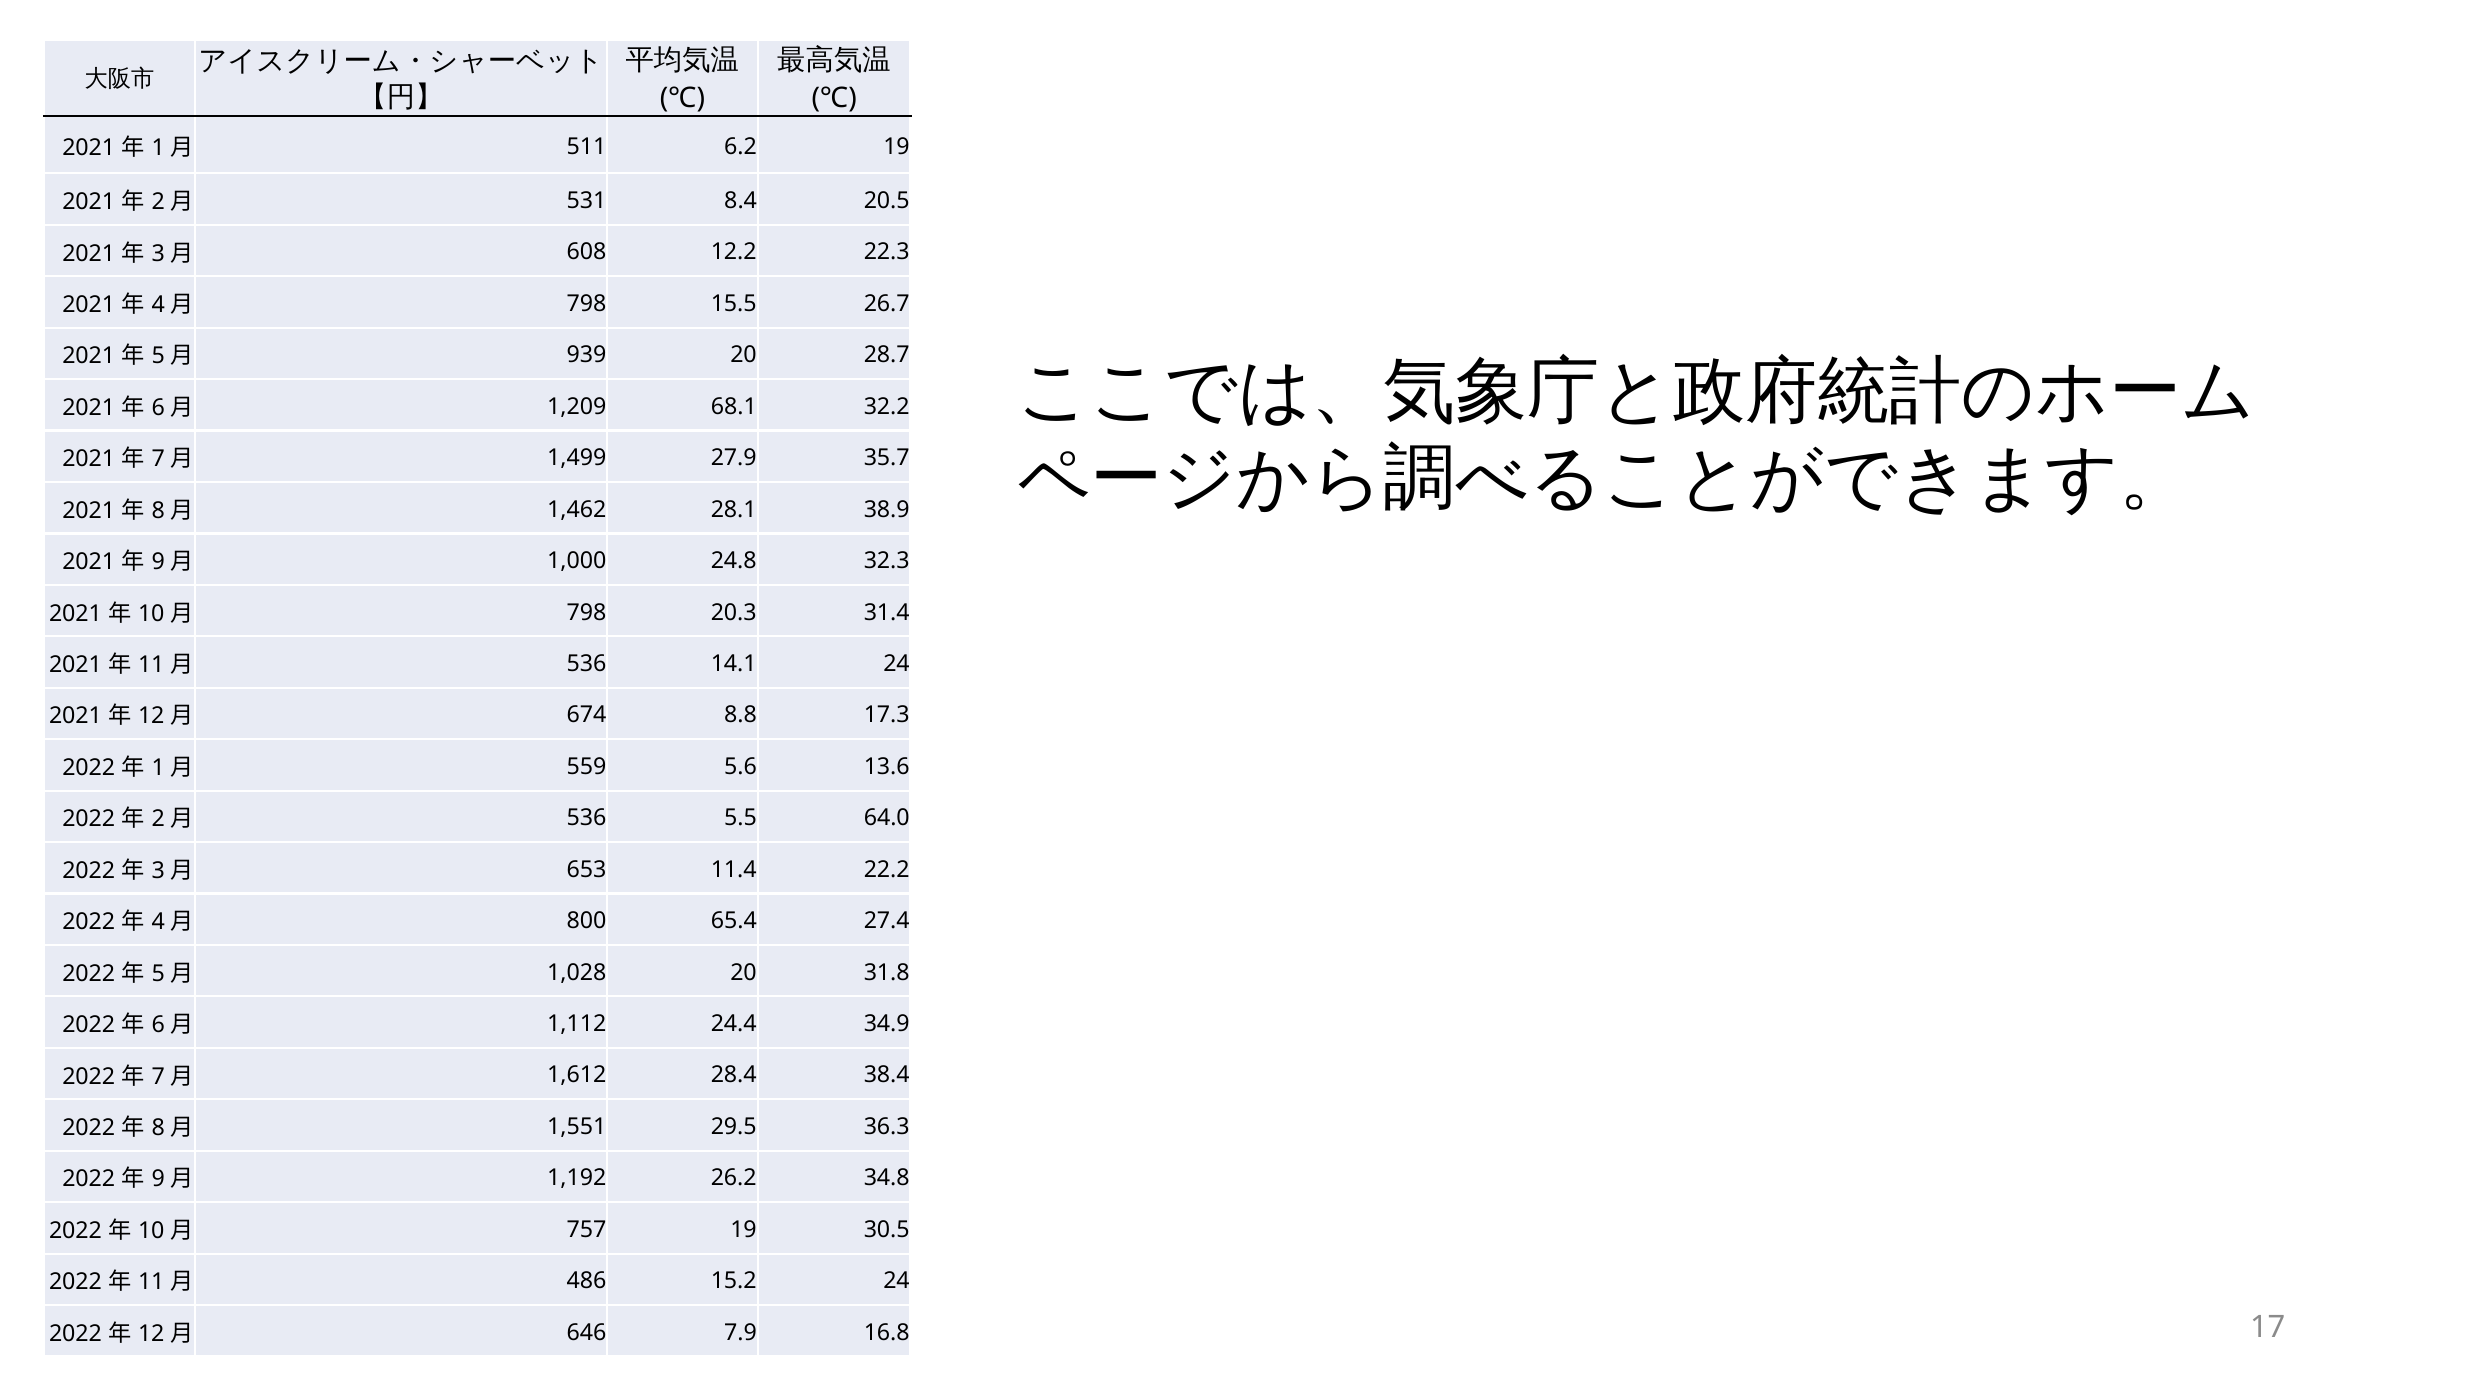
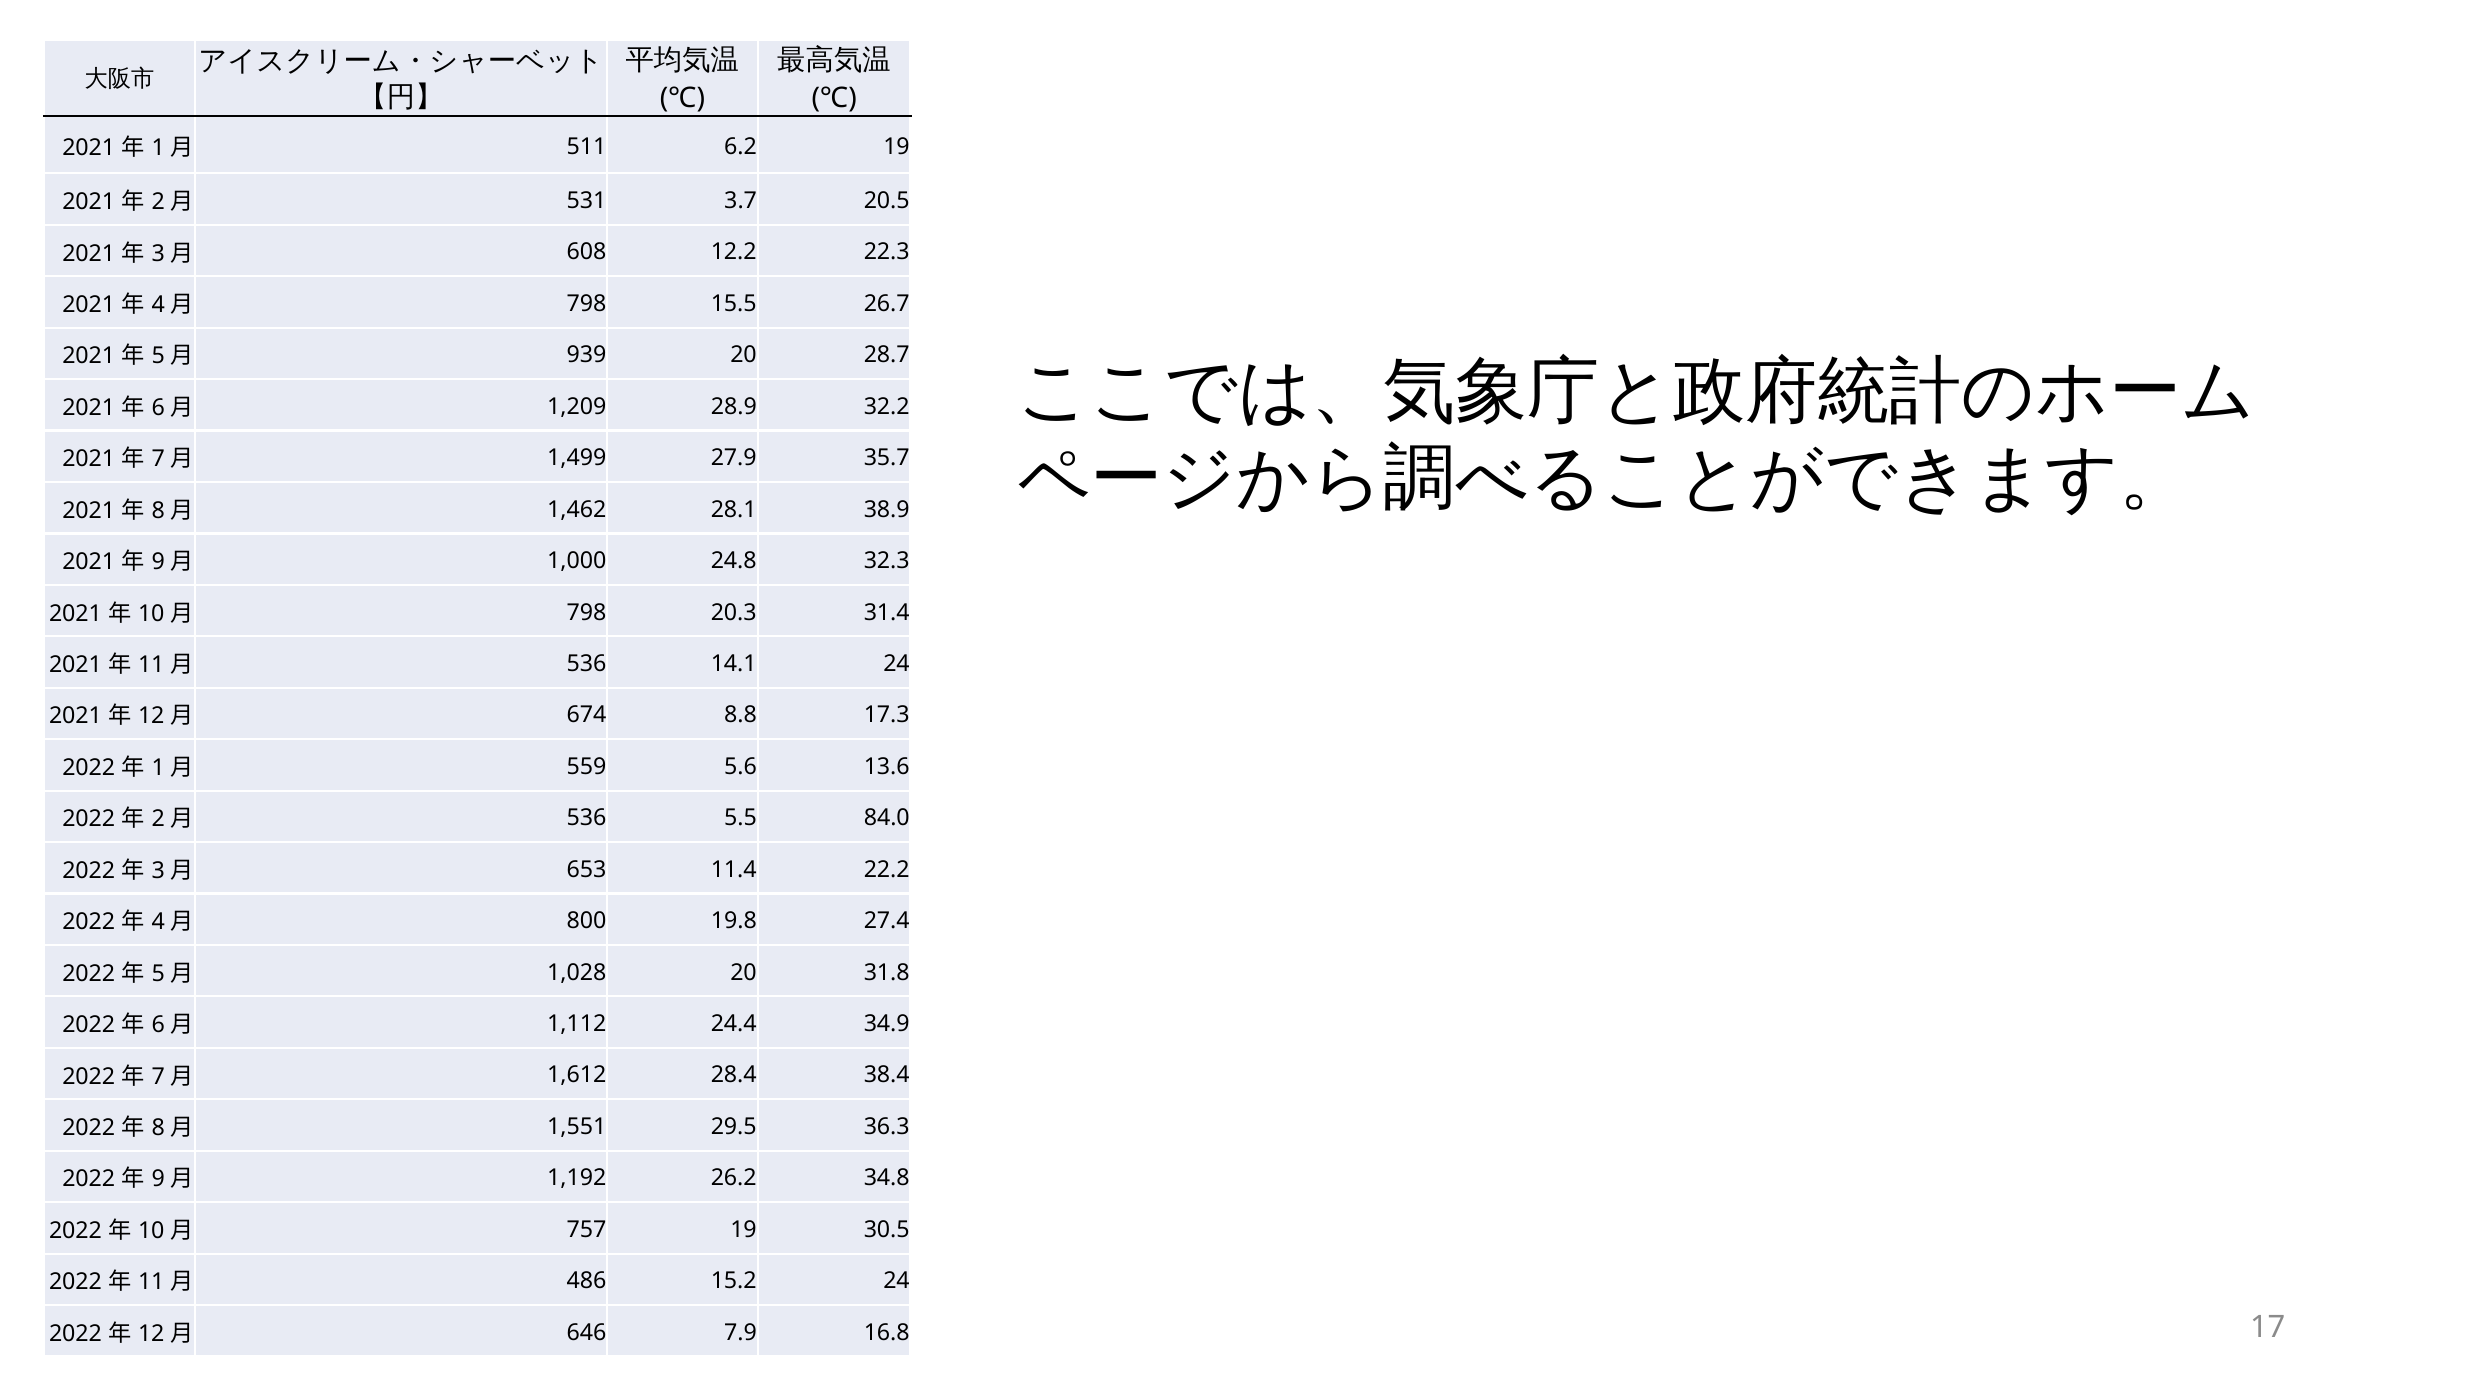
8.4: 8.4 -> 3.7
68.1: 68.1 -> 28.9
64.0: 64.0 -> 84.0
65.4: 65.4 -> 19.8
